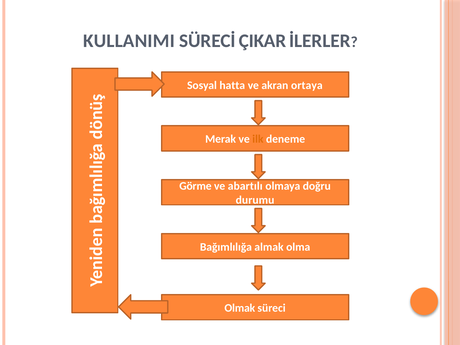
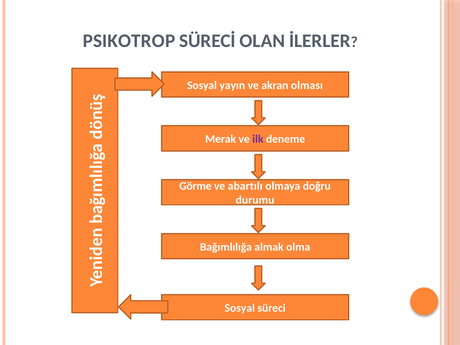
KULLANIMI: KULLANIMI -> PSIKOTROP
ÇIKAR: ÇIKAR -> OLAN
hatta: hatta -> yayın
ortaya: ortaya -> olması
ilk colour: orange -> purple
Olmak at (240, 308): Olmak -> Sosyal
